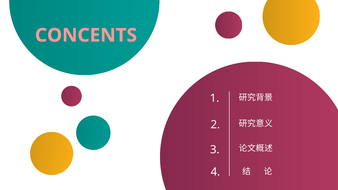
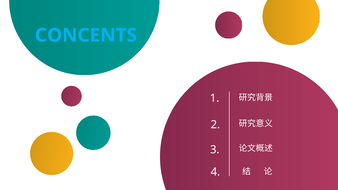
CONCENTS colour: pink -> light blue
